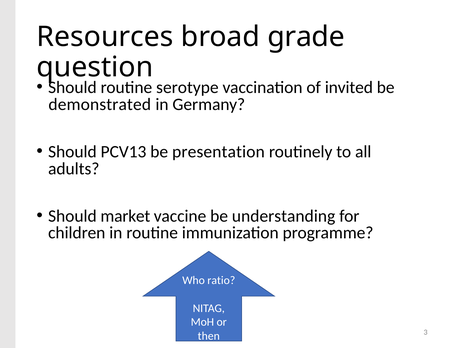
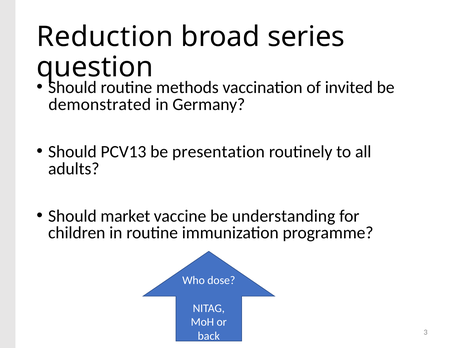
Resources: Resources -> Reduction
grade: grade -> series
serotype: serotype -> methods
ratio: ratio -> dose
then: then -> back
